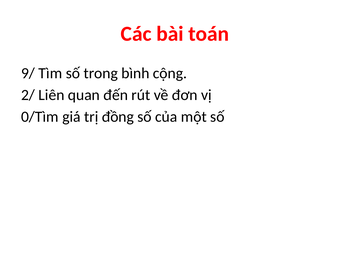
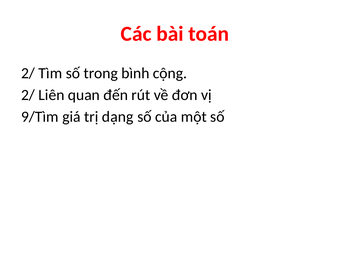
9/ at (28, 73): 9/ -> 2/
0/Tìm: 0/Tìm -> 9/Tìm
đồng: đồng -> dạng
